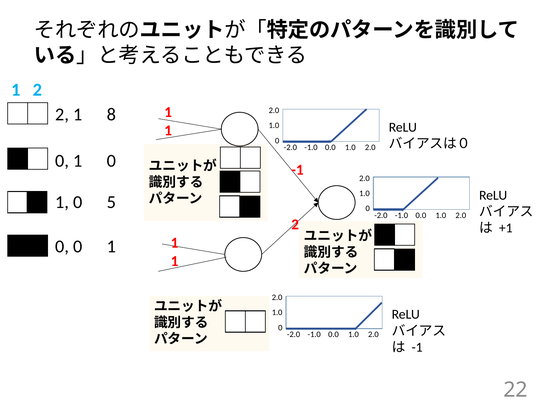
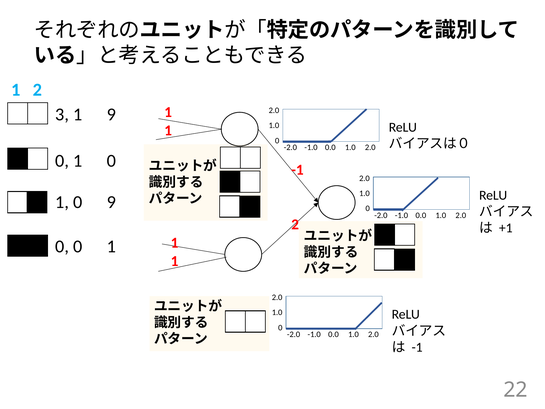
2 at (62, 114): 2 -> 3
1 8: 8 -> 9
0 5: 5 -> 9
